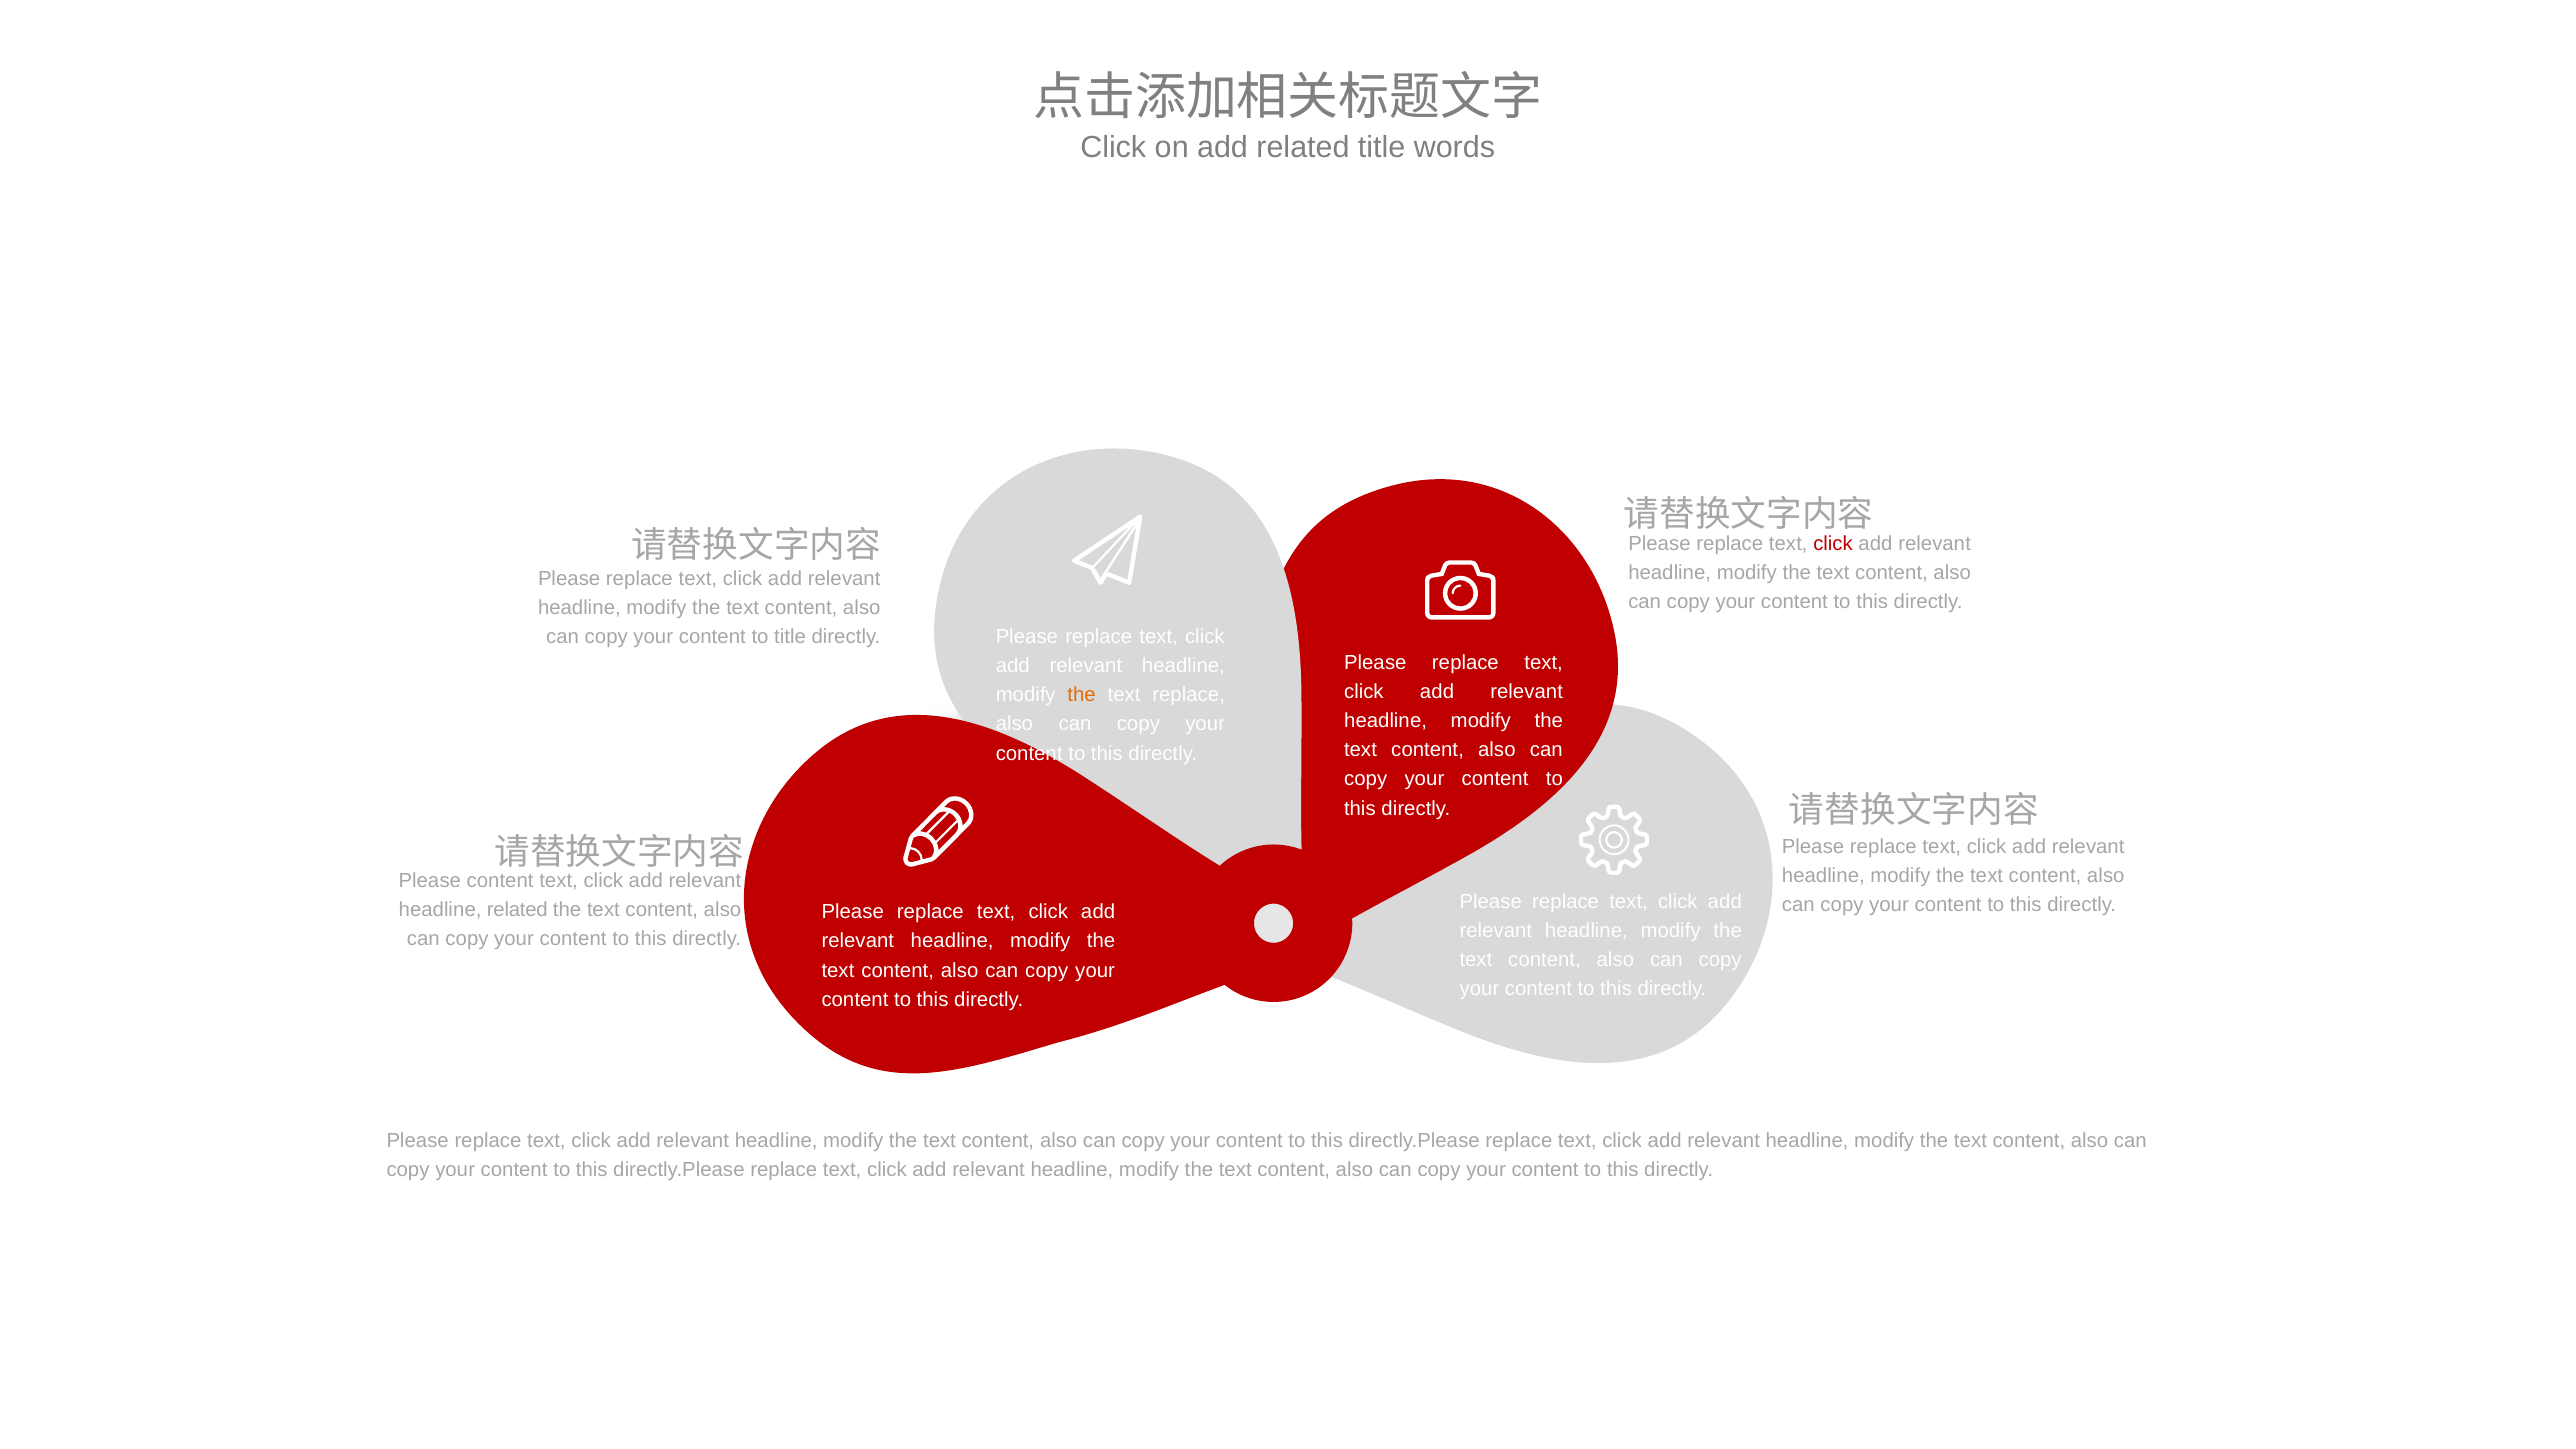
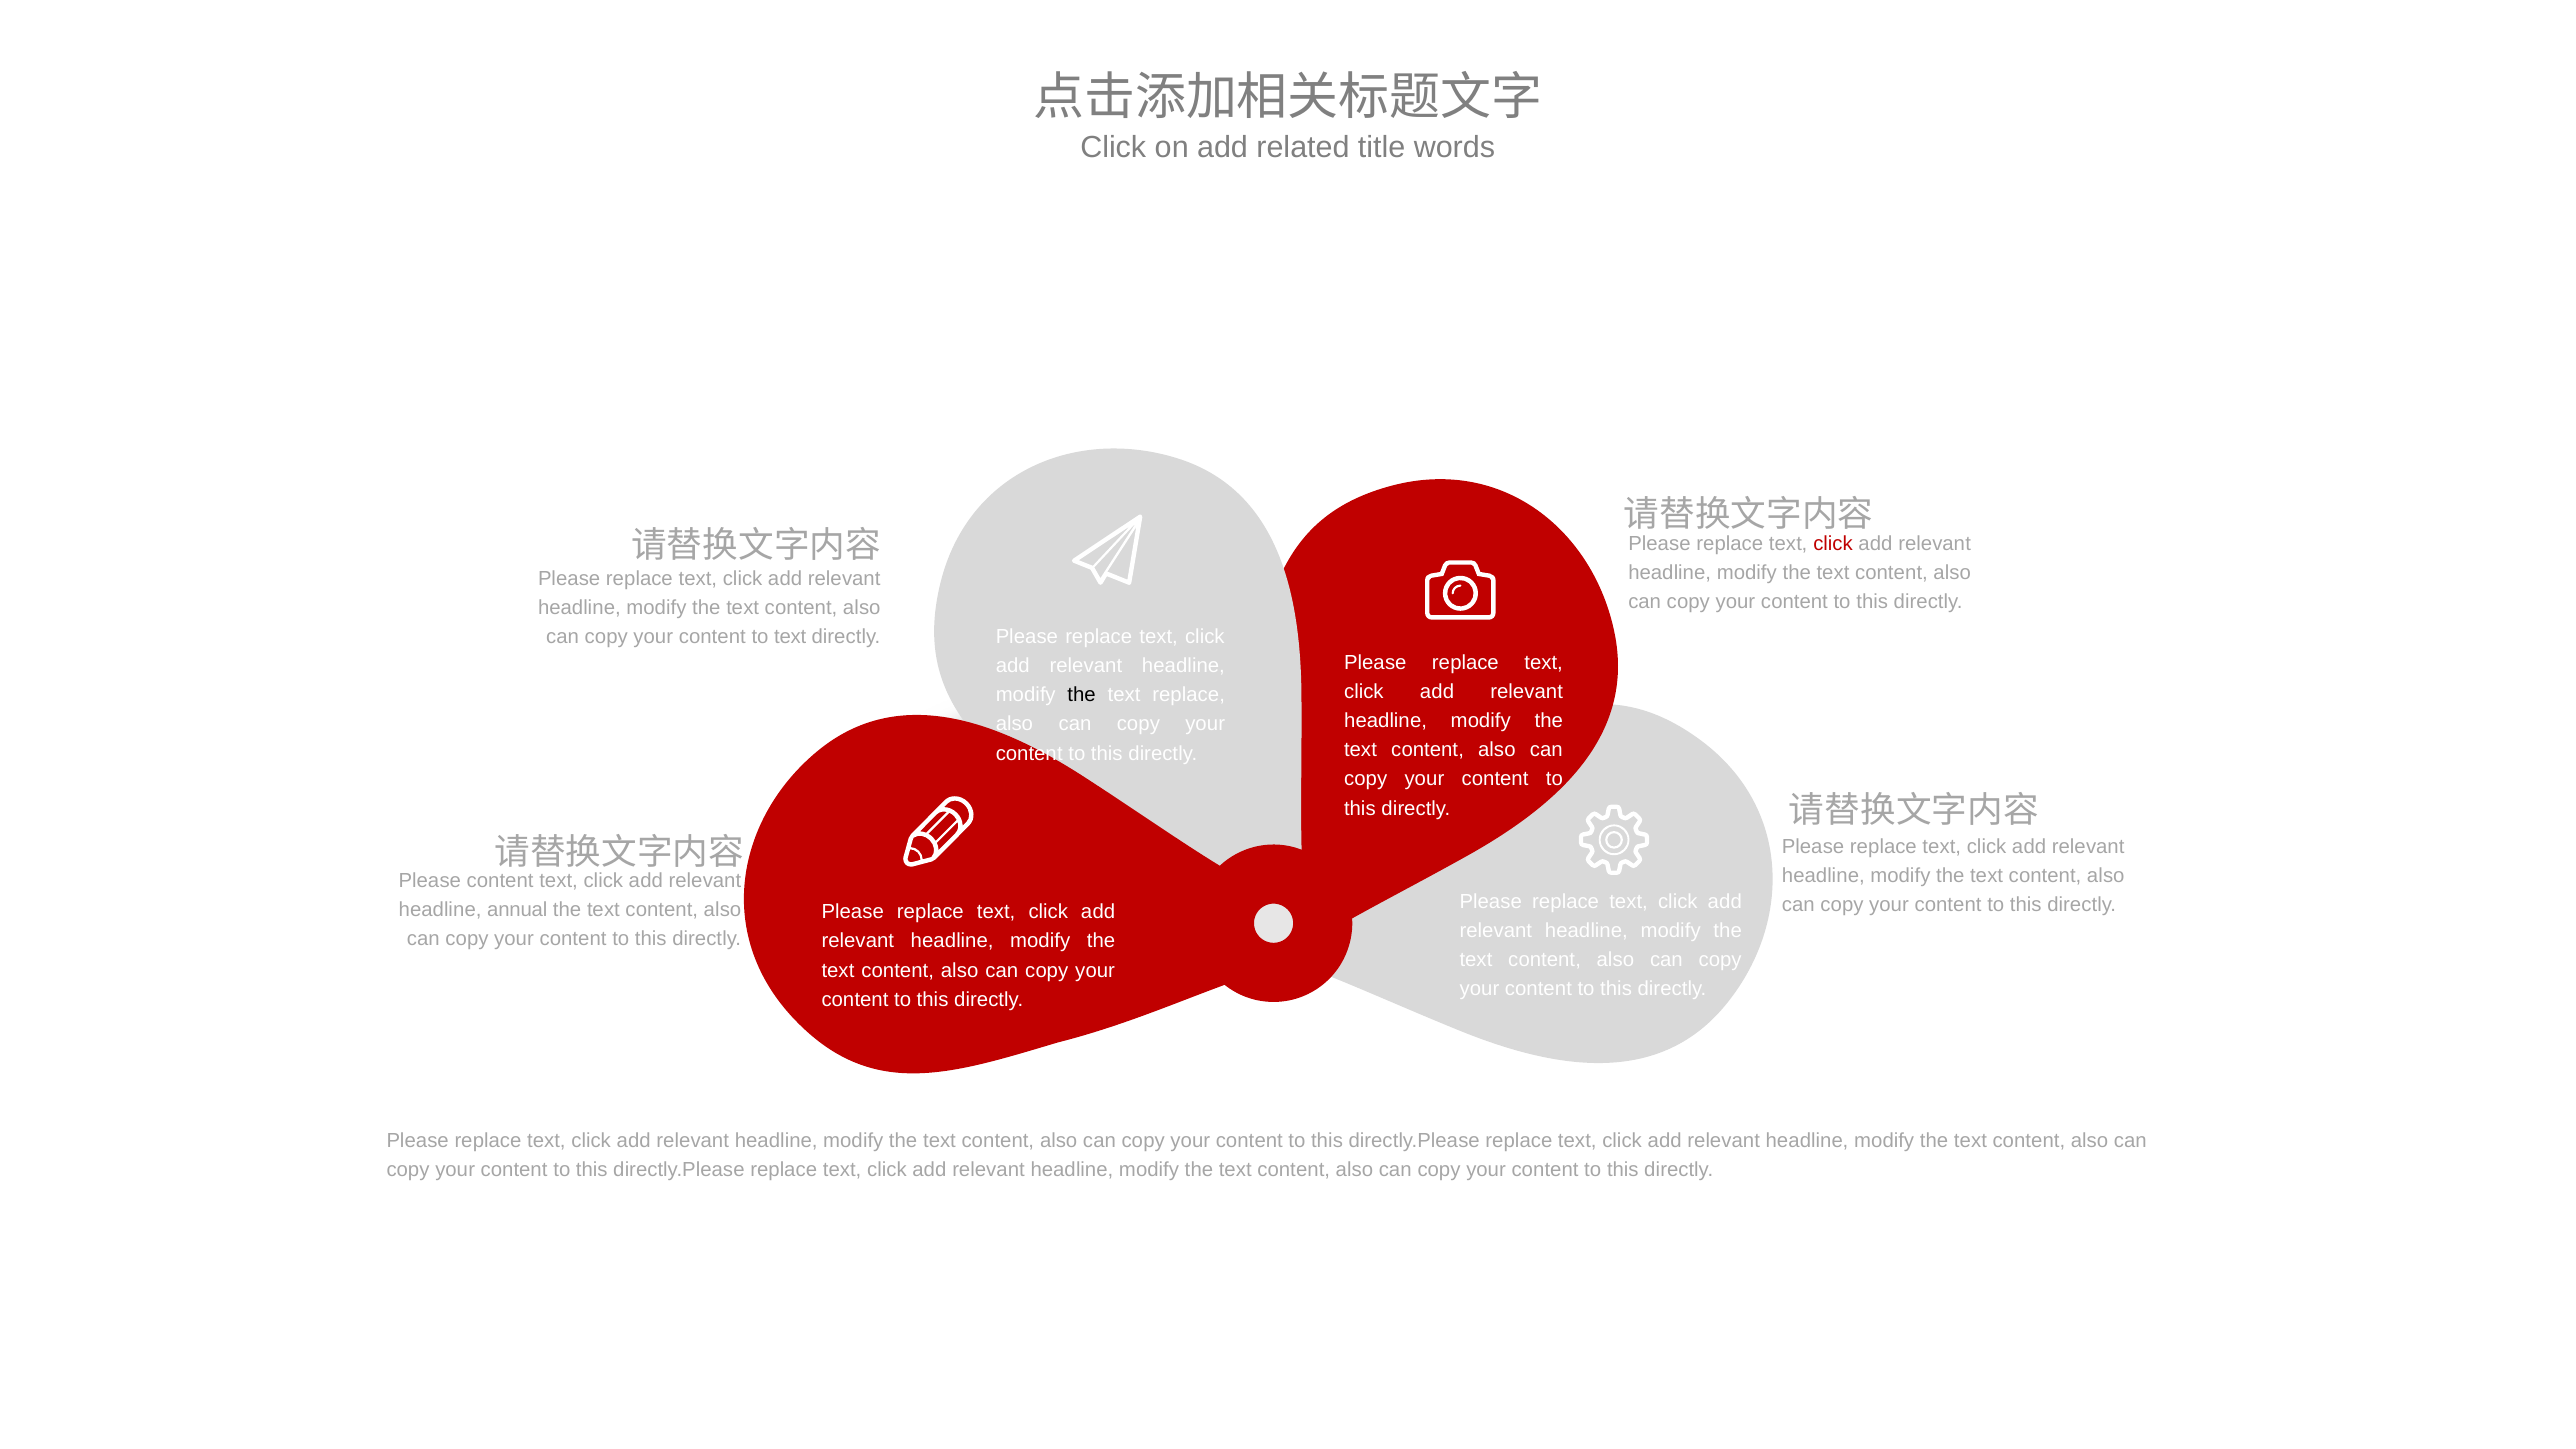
to title: title -> text
the at (1082, 695) colour: orange -> black
headline related: related -> annual
